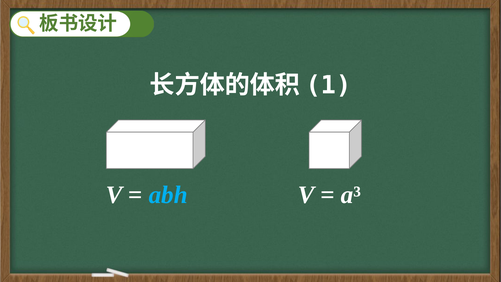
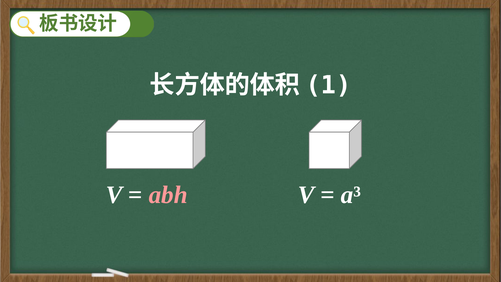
abh colour: light blue -> pink
